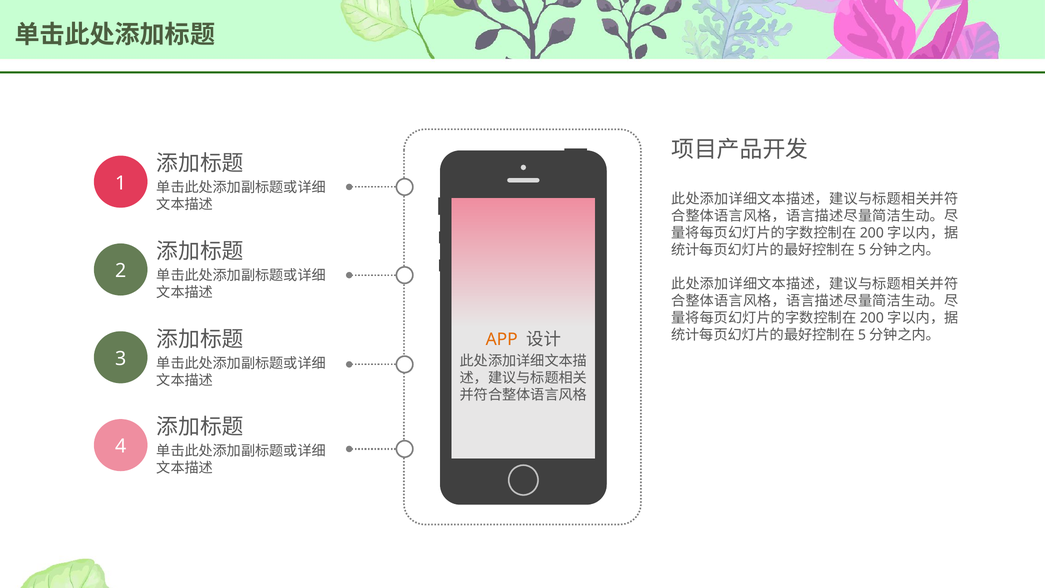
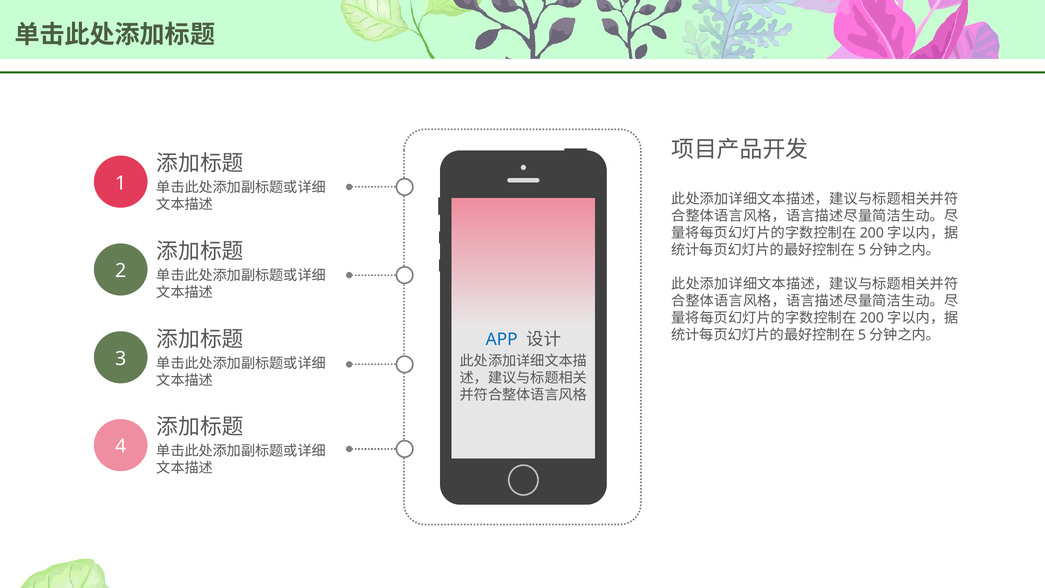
APP colour: orange -> blue
